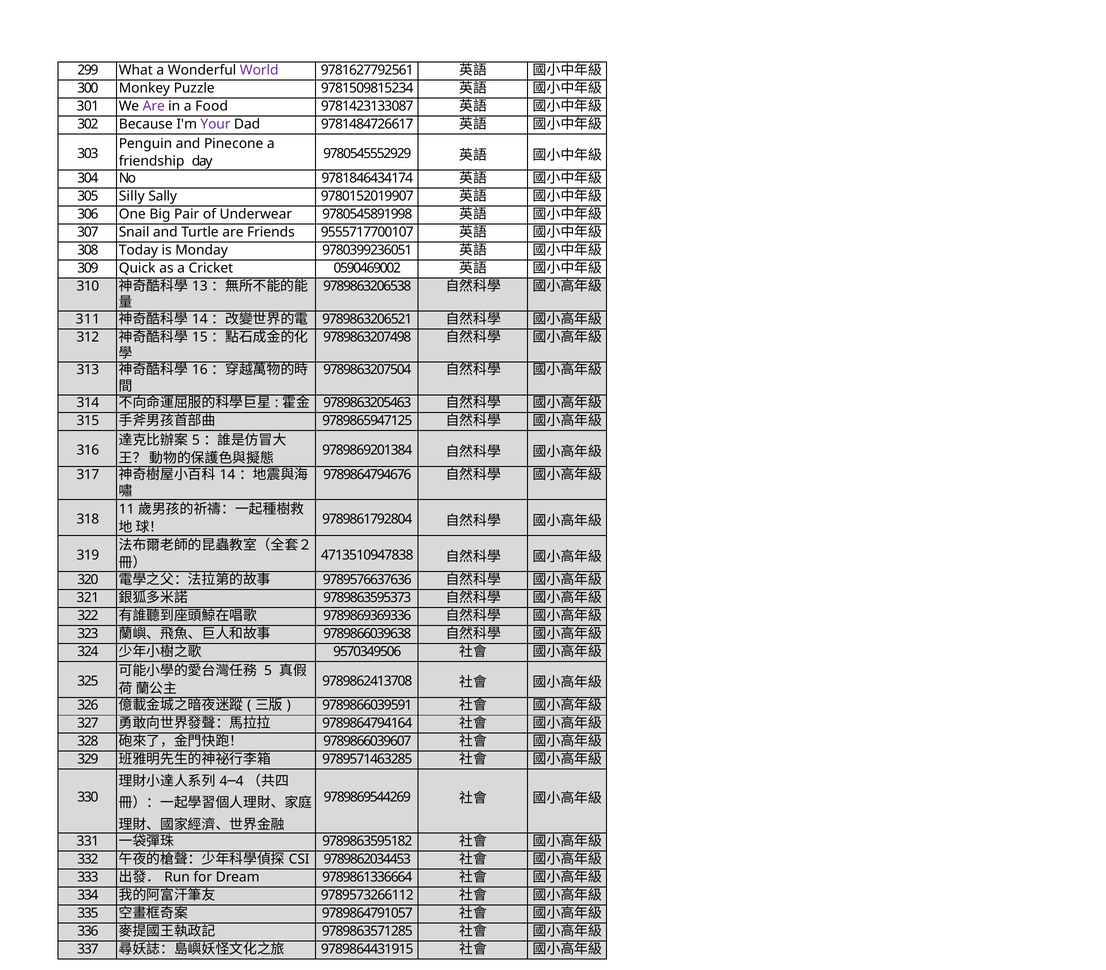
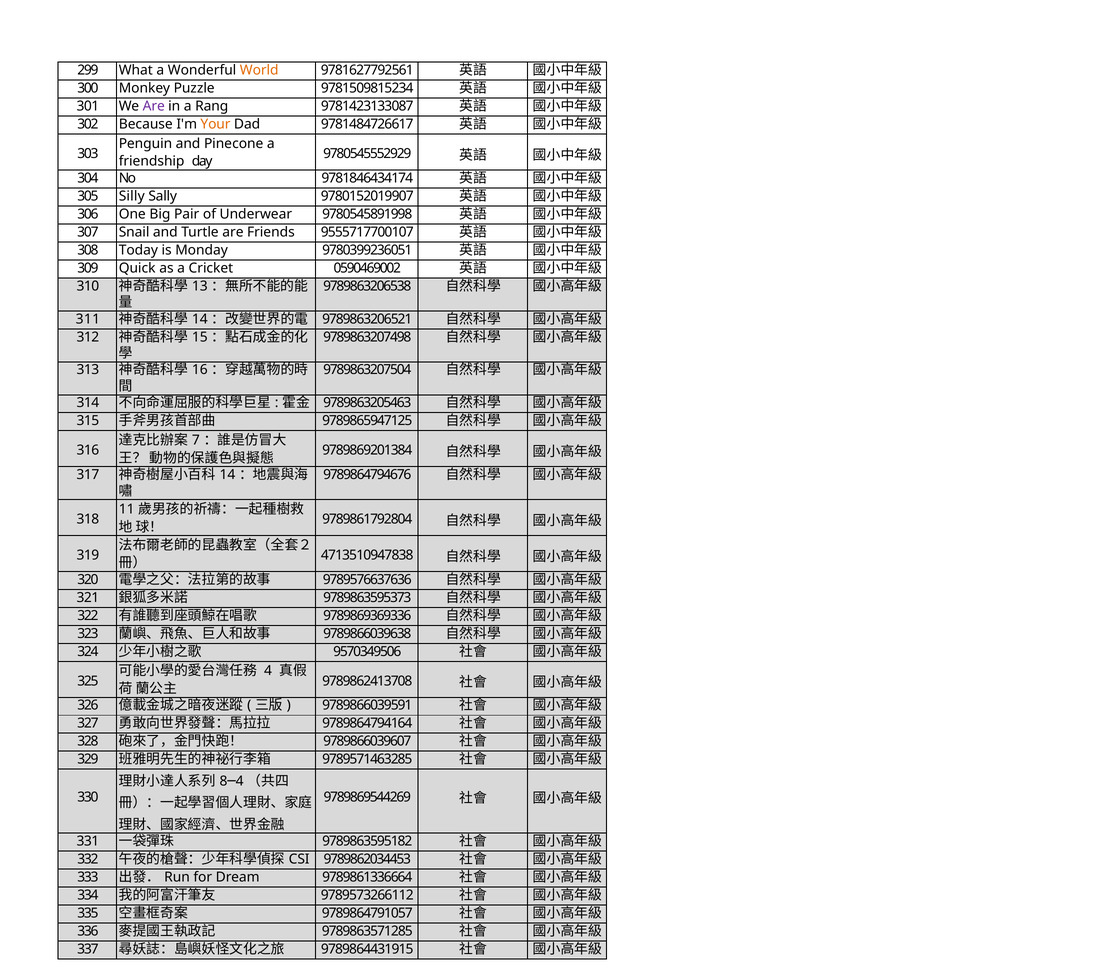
World colour: purple -> orange
Food: Food -> Rang
Your colour: purple -> orange
5 at (196, 440): 5 -> 7
5 at (268, 671): 5 -> 4
4 at (223, 781): 4 -> 8
